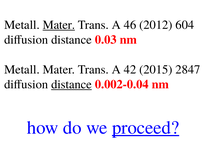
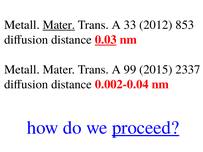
46: 46 -> 33
604: 604 -> 853
0.03 underline: none -> present
42: 42 -> 99
2847: 2847 -> 2337
distance at (71, 84) underline: present -> none
